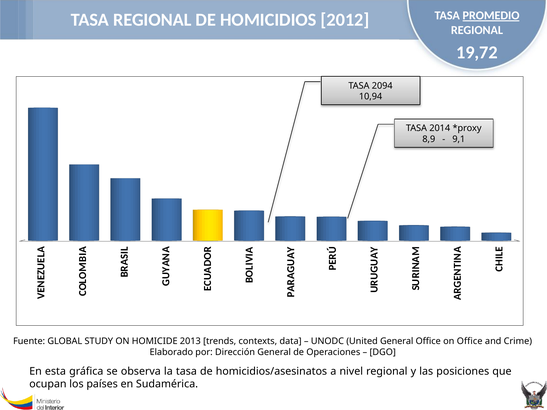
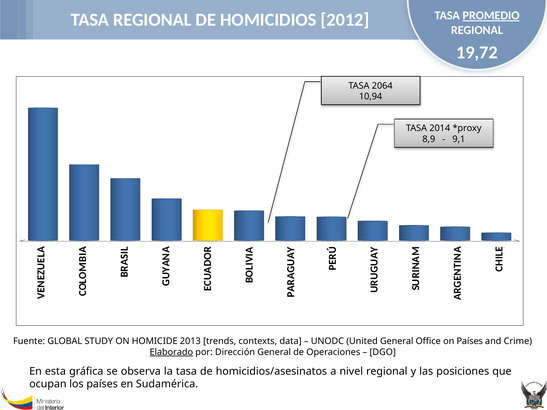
2094: 2094 -> 2064
on Office: Office -> Países
Elaborado underline: none -> present
